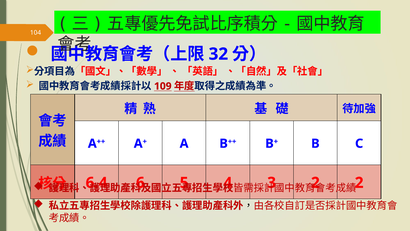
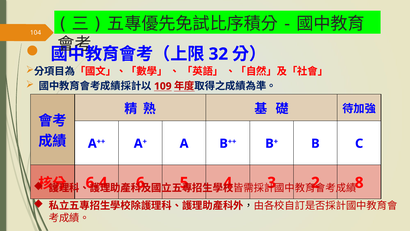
2 at (359, 182): 2 -> 8
